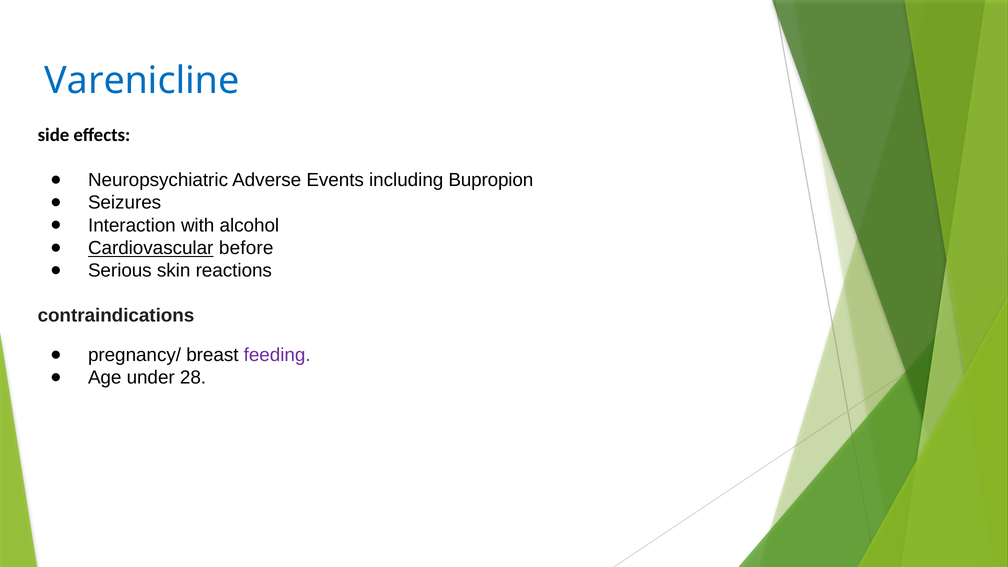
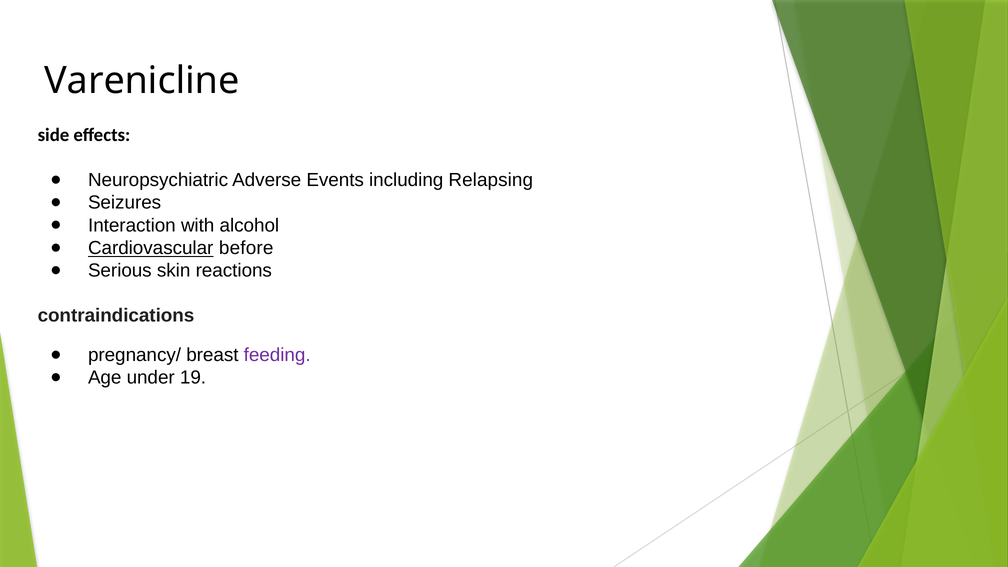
Varenicline colour: blue -> black
Bupropion: Bupropion -> Relapsing
28: 28 -> 19
